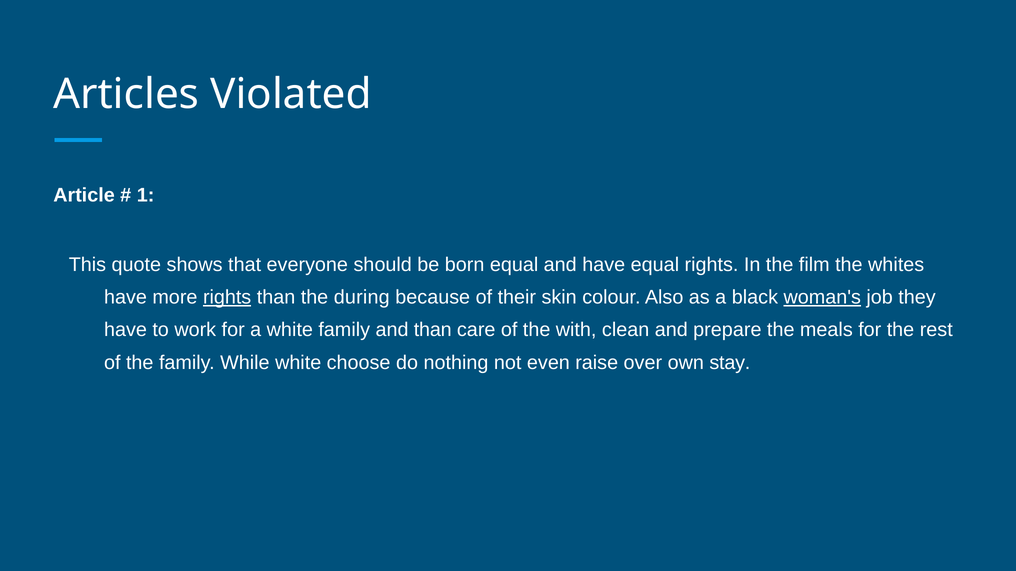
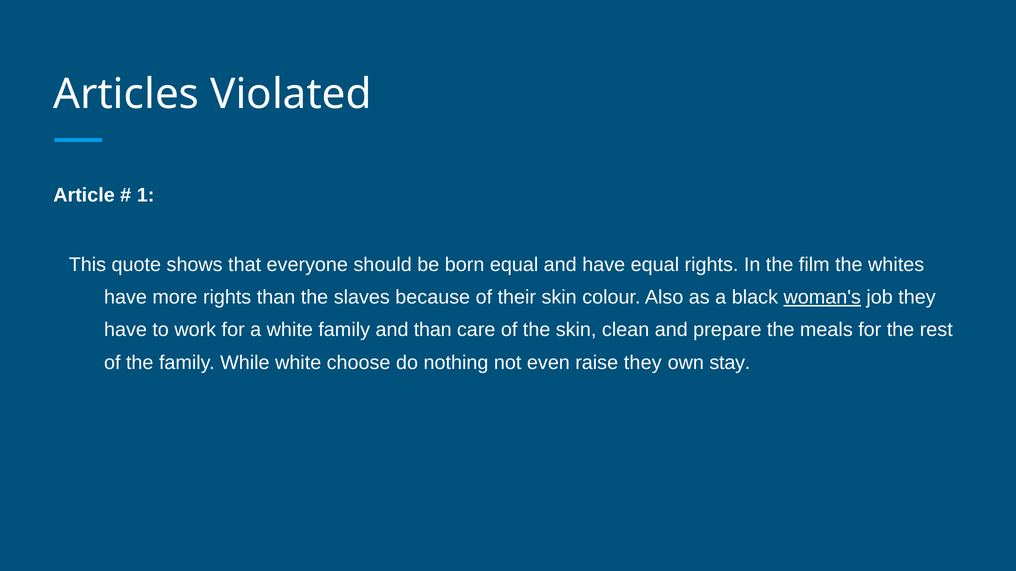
rights at (227, 298) underline: present -> none
during: during -> slaves
the with: with -> skin
raise over: over -> they
